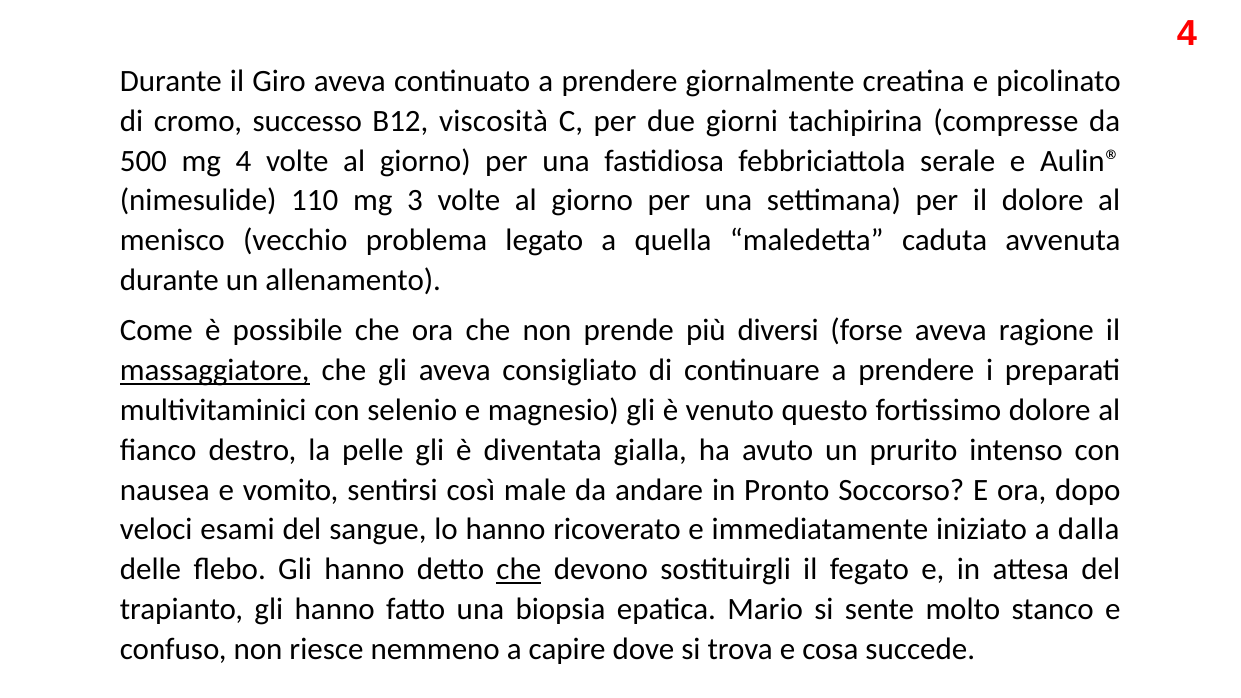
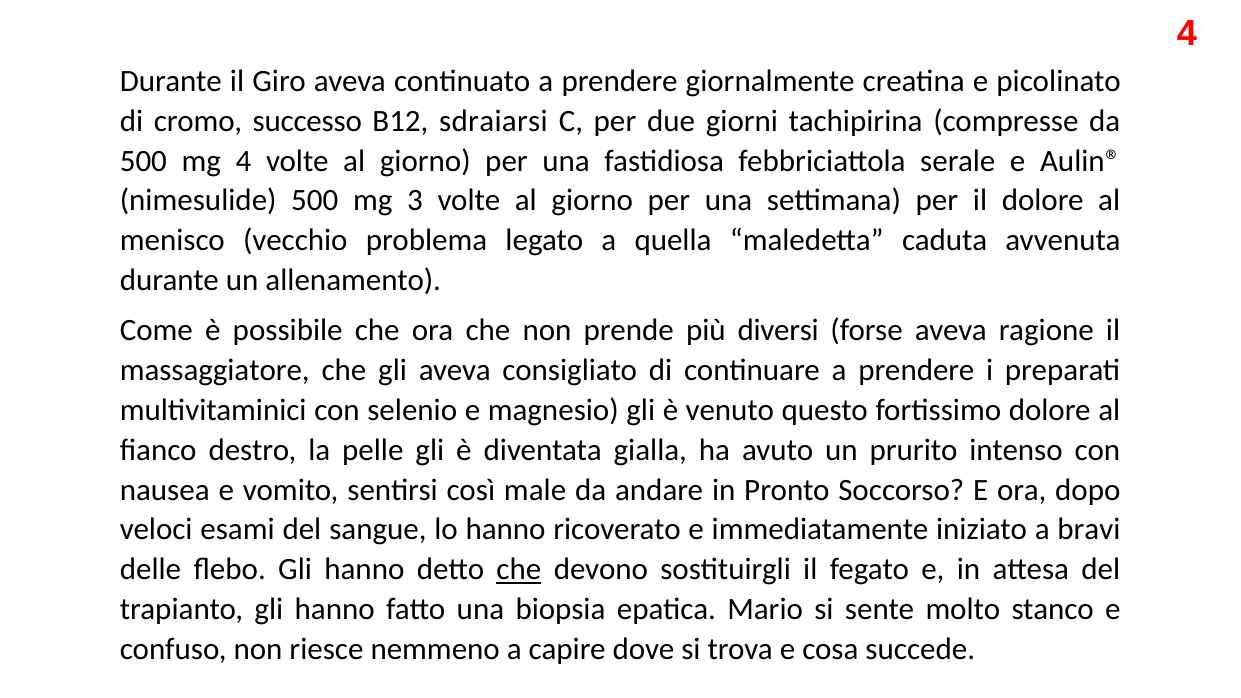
viscosità: viscosità -> sdraiarsi
nimesulide 110: 110 -> 500
massaggiatore underline: present -> none
dalla: dalla -> bravi
